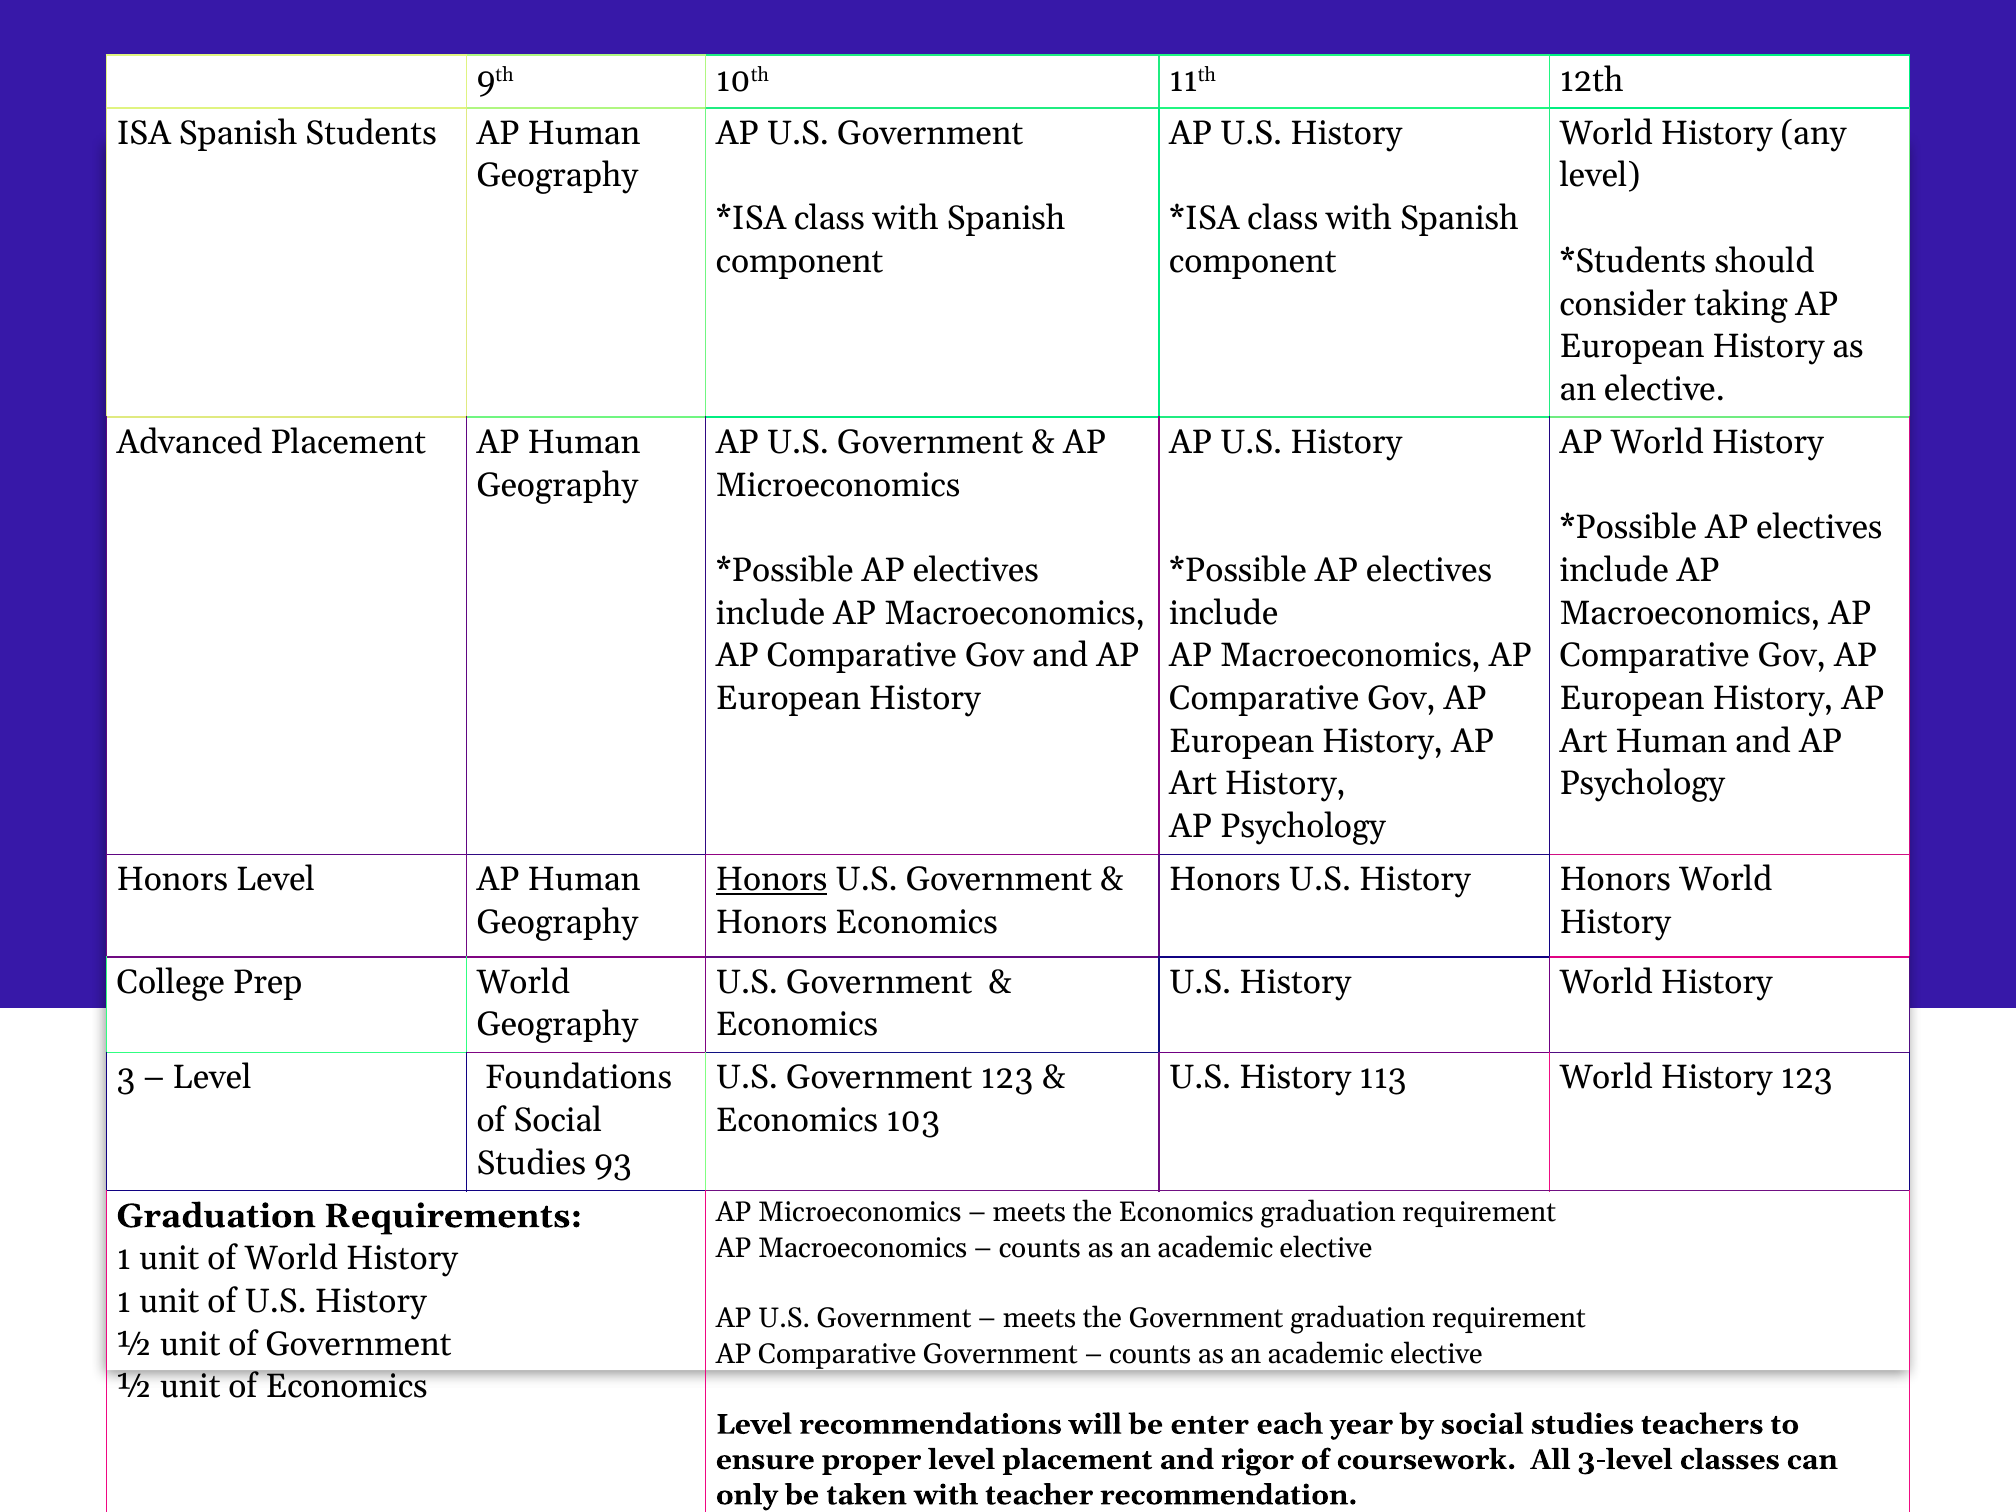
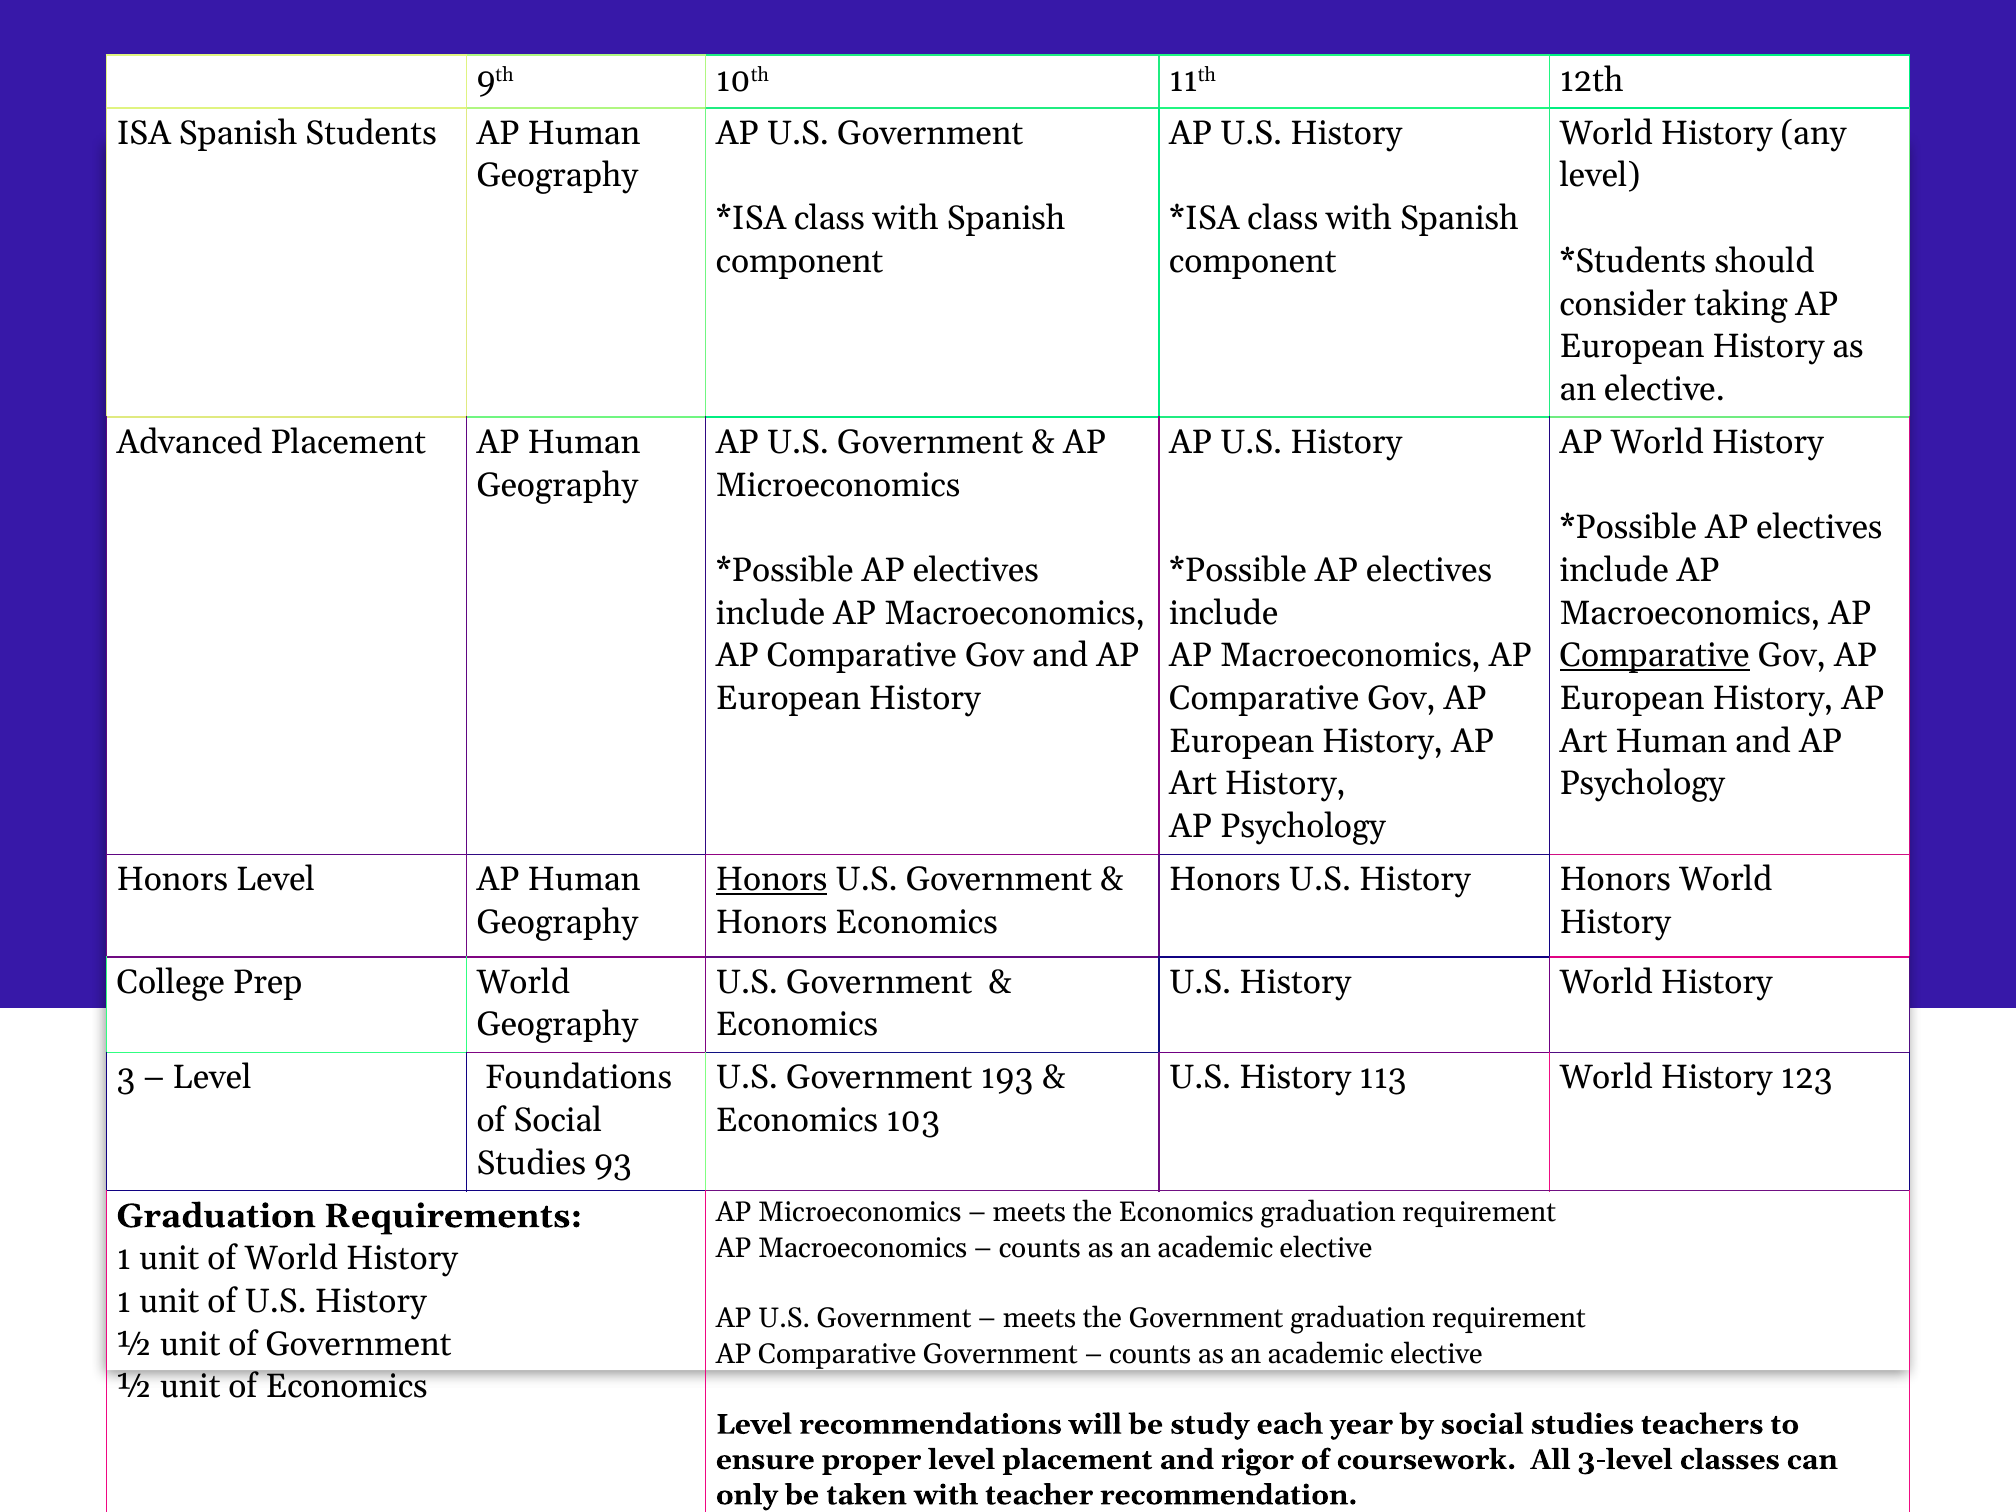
Comparative at (1655, 656) underline: none -> present
Government 123: 123 -> 193
enter: enter -> study
